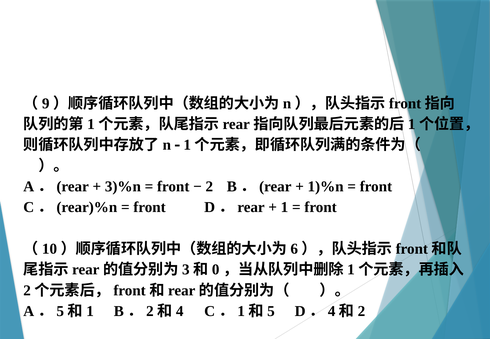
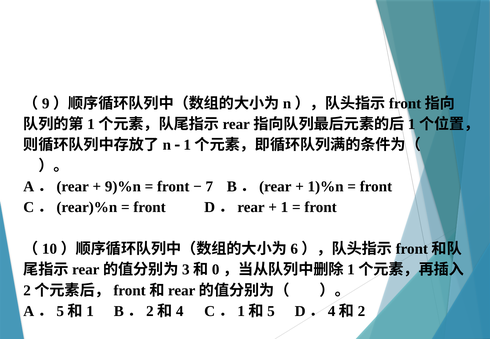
3)%n: 3)%n -> 9)%n
2: 2 -> 7
